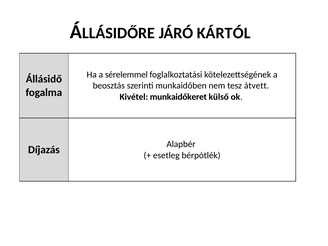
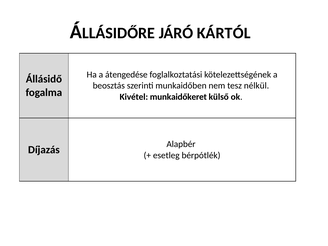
sérelemmel: sérelemmel -> átengedése
átvett: átvett -> nélkül
